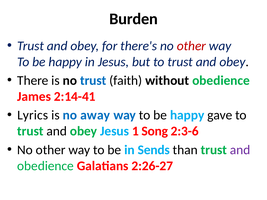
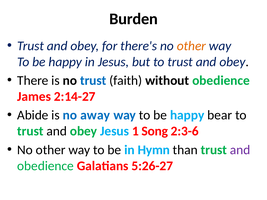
other at (191, 46) colour: red -> orange
2:14-41: 2:14-41 -> 2:14-27
Lyrics: Lyrics -> Abide
gave: gave -> bear
Sends: Sends -> Hymn
2:26-27: 2:26-27 -> 5:26-27
